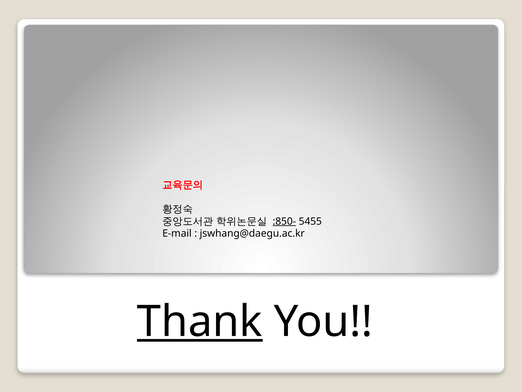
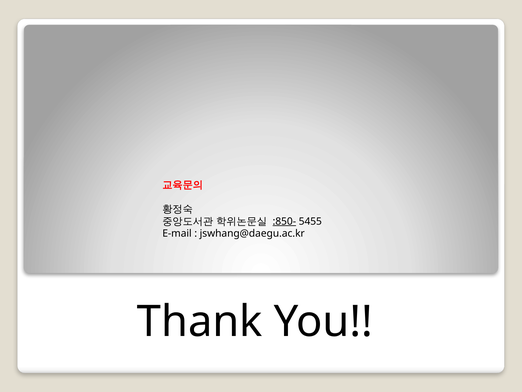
Thank underline: present -> none
